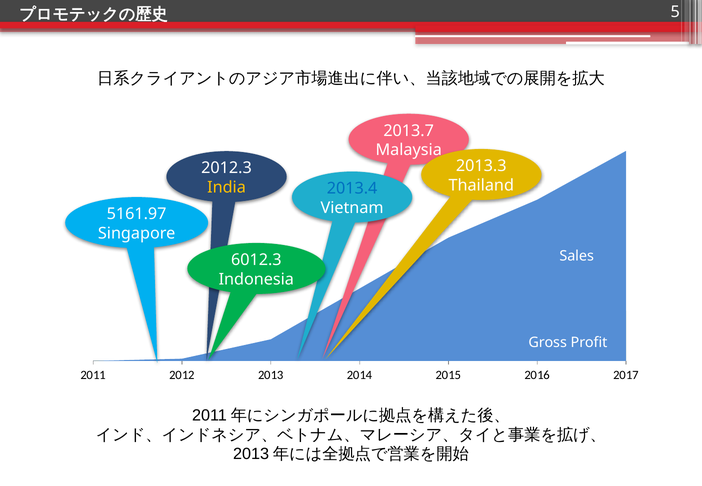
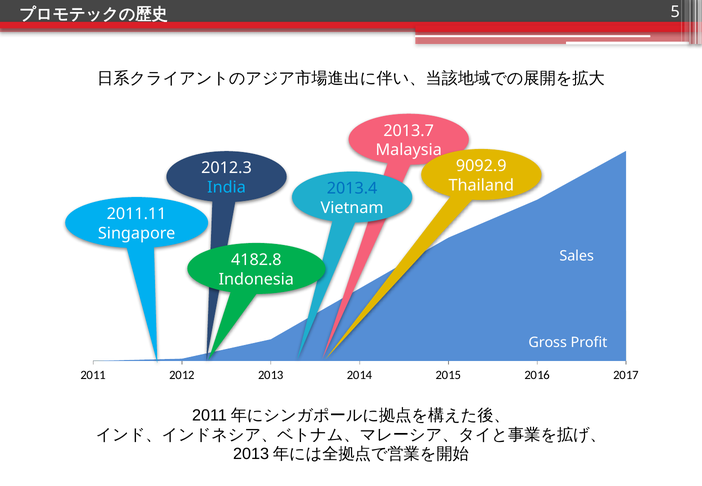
2013.3: 2013.3 -> 9092.9
India colour: yellow -> light blue
5161.97: 5161.97 -> 2011.11
6012.3: 6012.3 -> 4182.8
